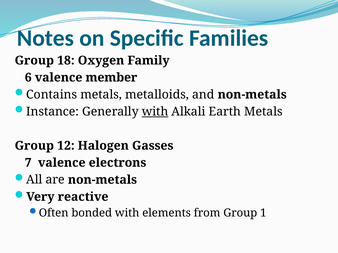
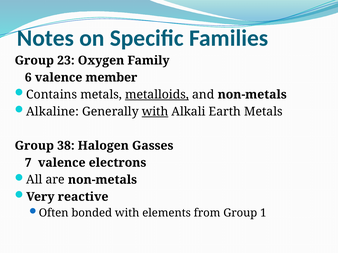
18: 18 -> 23
metalloids underline: none -> present
Instance: Instance -> Alkaline
12: 12 -> 38
